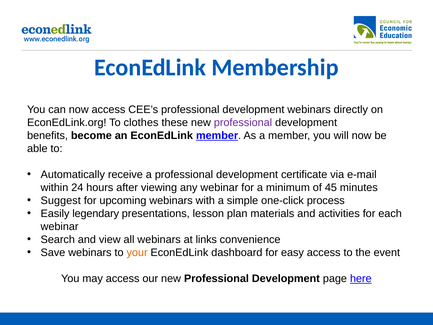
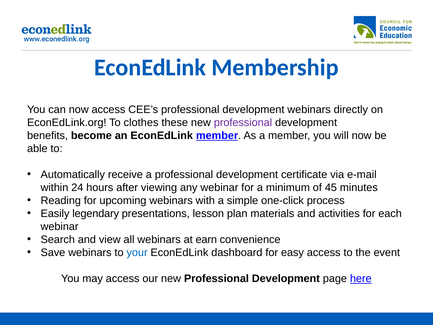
Suggest: Suggest -> Reading
links: links -> earn
your colour: orange -> blue
